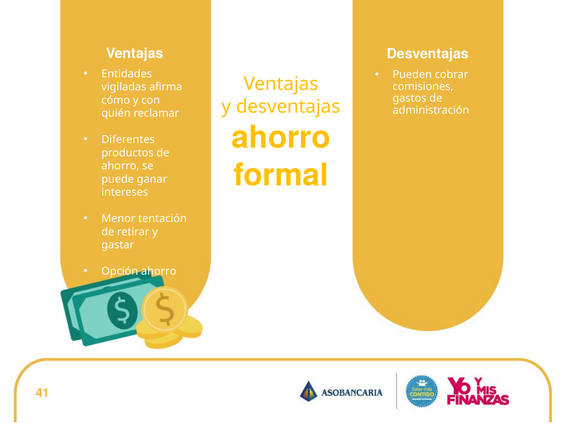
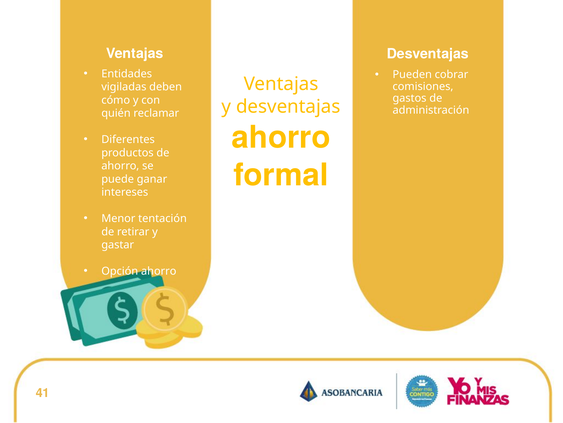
afirma: afirma -> deben
